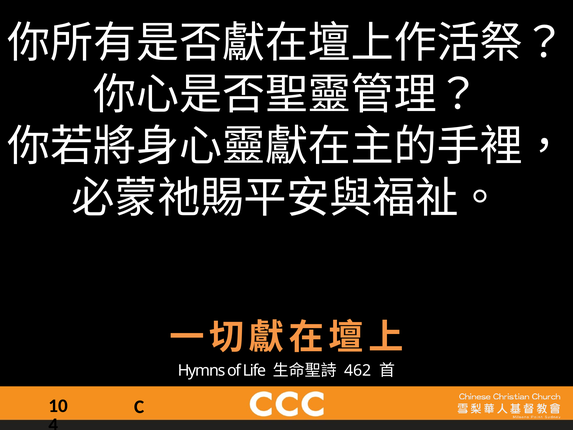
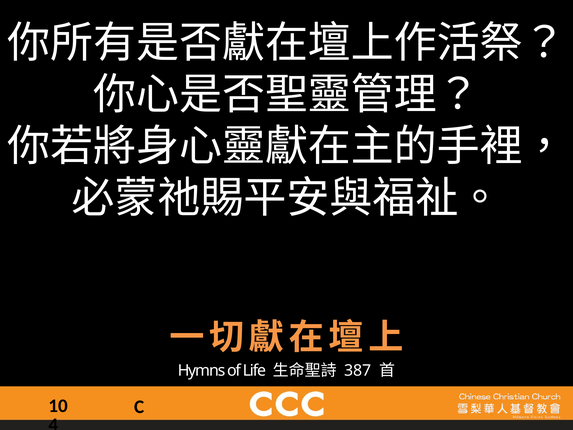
462: 462 -> 387
